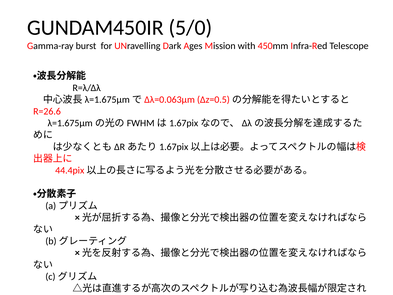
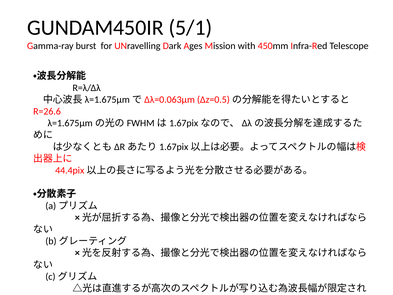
5/0: 5/0 -> 5/1
